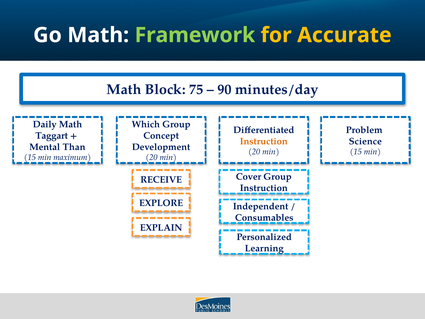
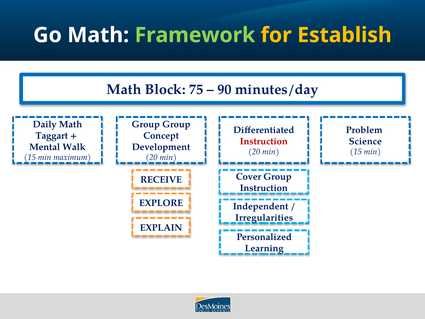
Accurate: Accurate -> Establish
Which at (146, 124): Which -> Group
Instruction at (264, 141) colour: orange -> red
Than: Than -> Walk
Consumables: Consumables -> Irregularities
